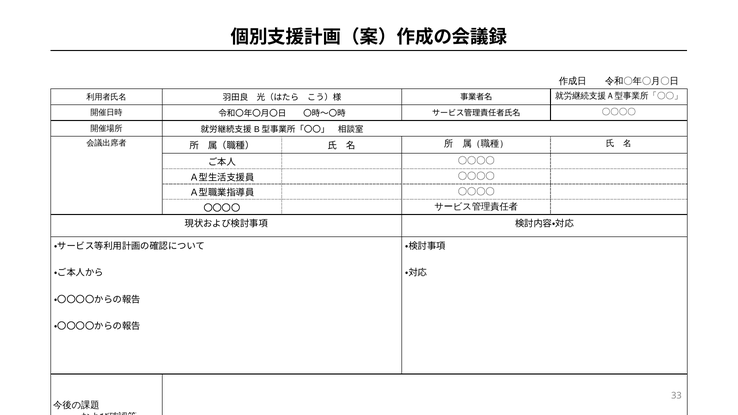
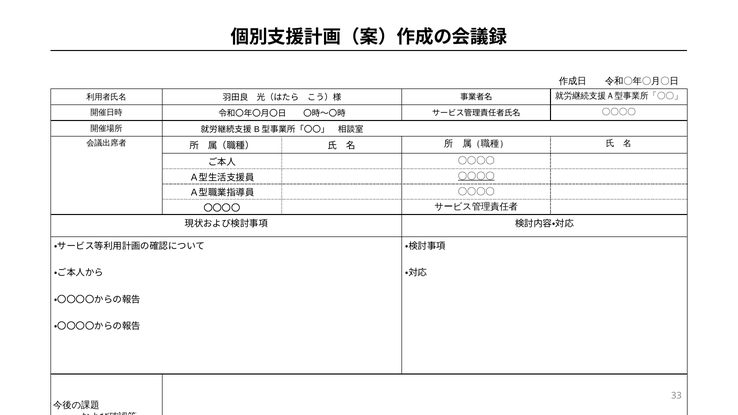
〇〇〇〇 at (476, 176) underline: none -> present
